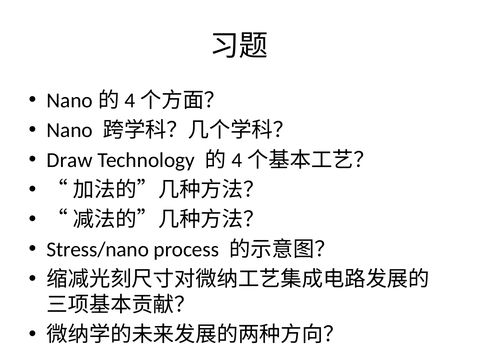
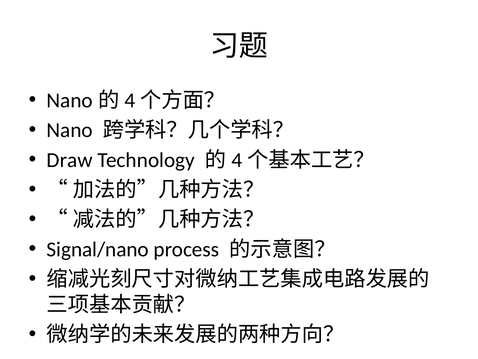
Stress/nano: Stress/nano -> Signal/nano
